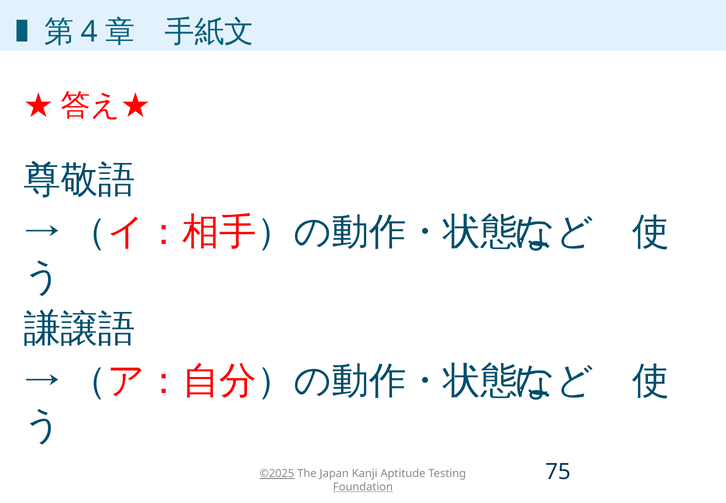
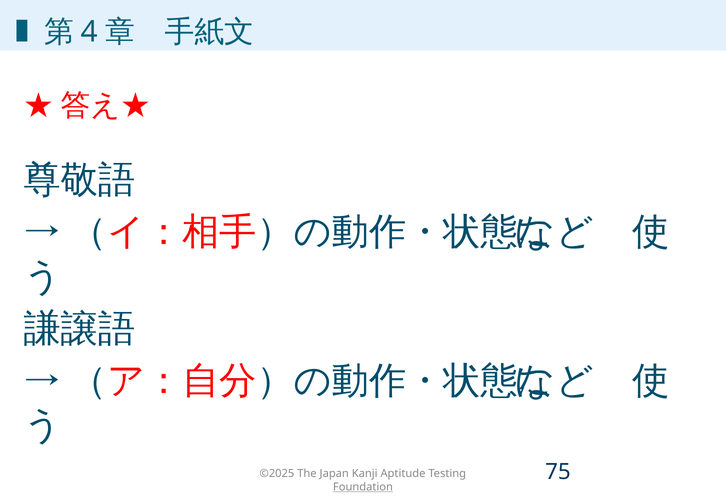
©2025 underline: present -> none
